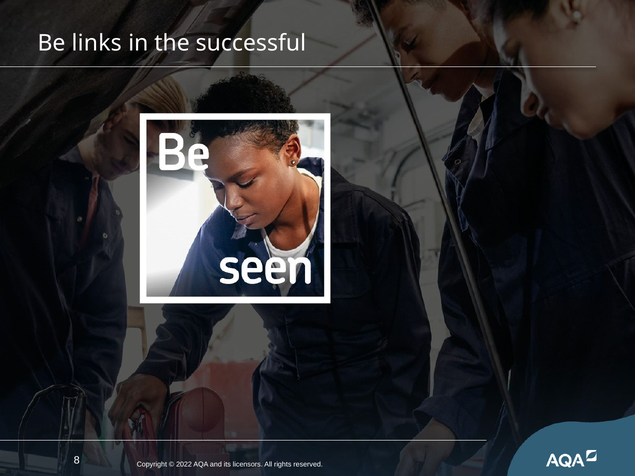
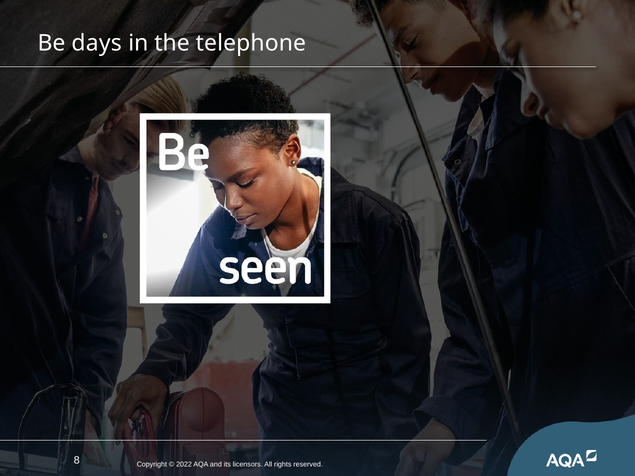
links: links -> days
successful: successful -> telephone
